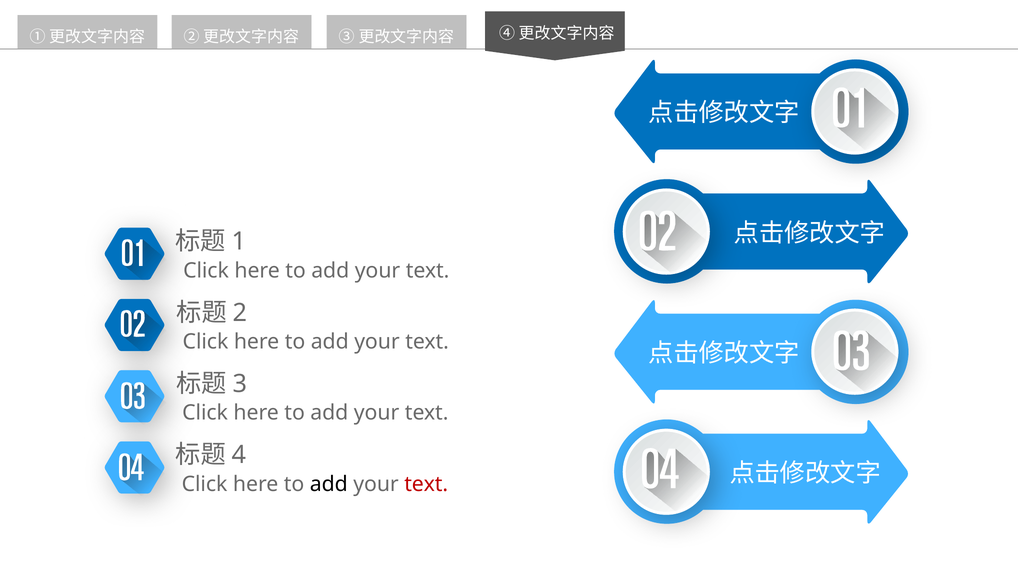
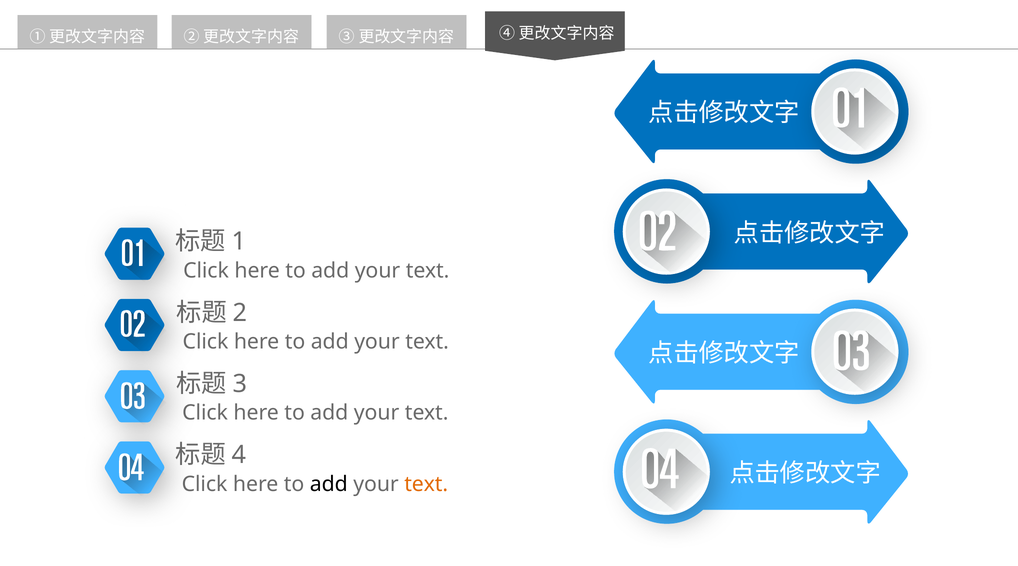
text at (426, 484) colour: red -> orange
